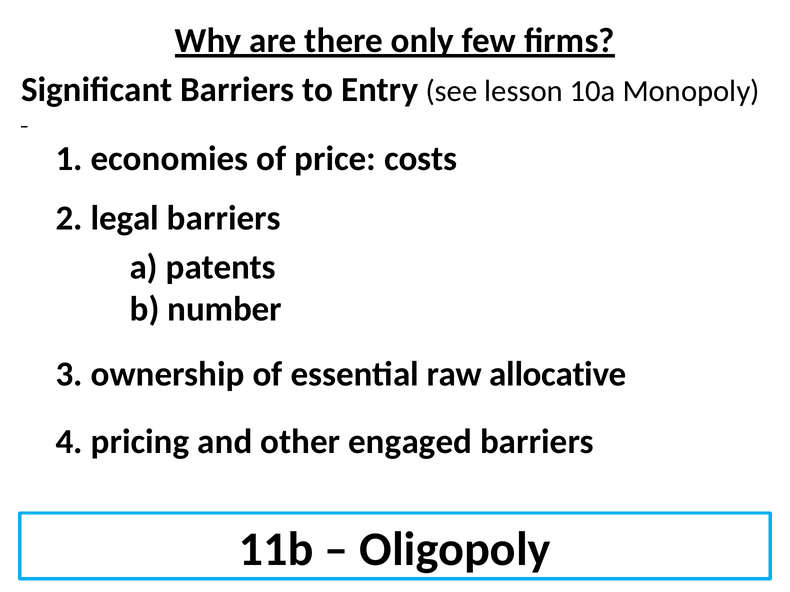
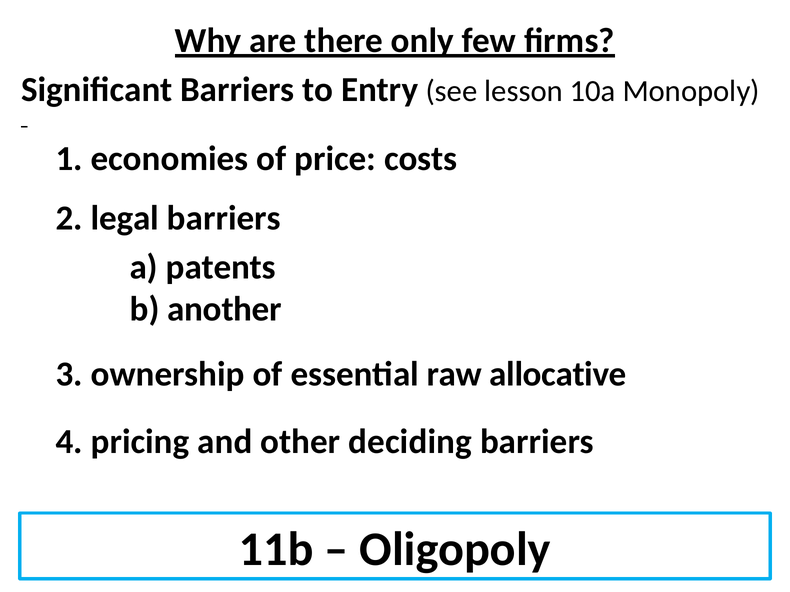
number: number -> another
engaged: engaged -> deciding
